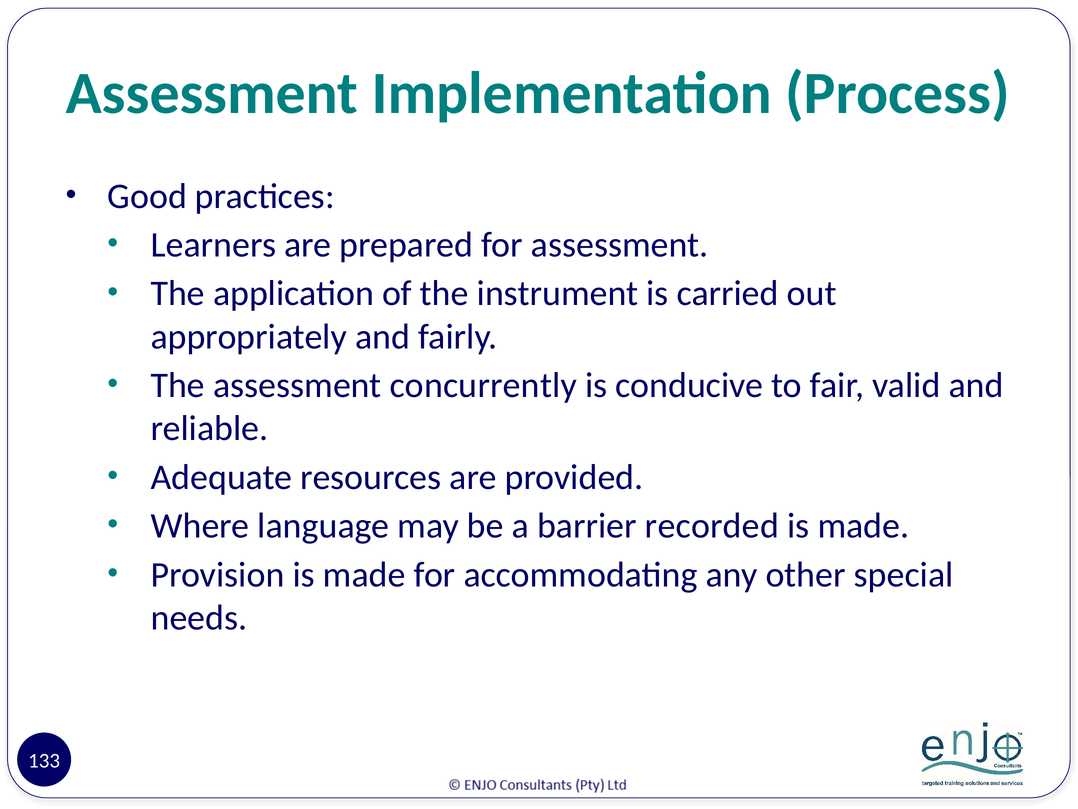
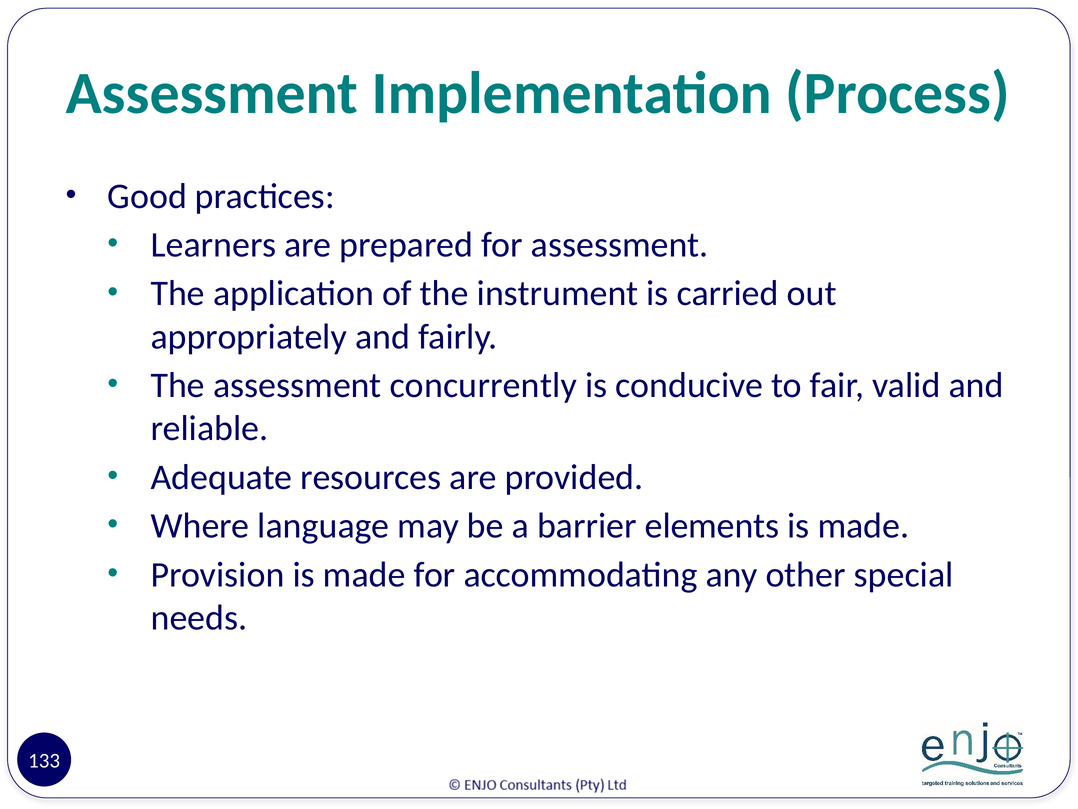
recorded: recorded -> elements
